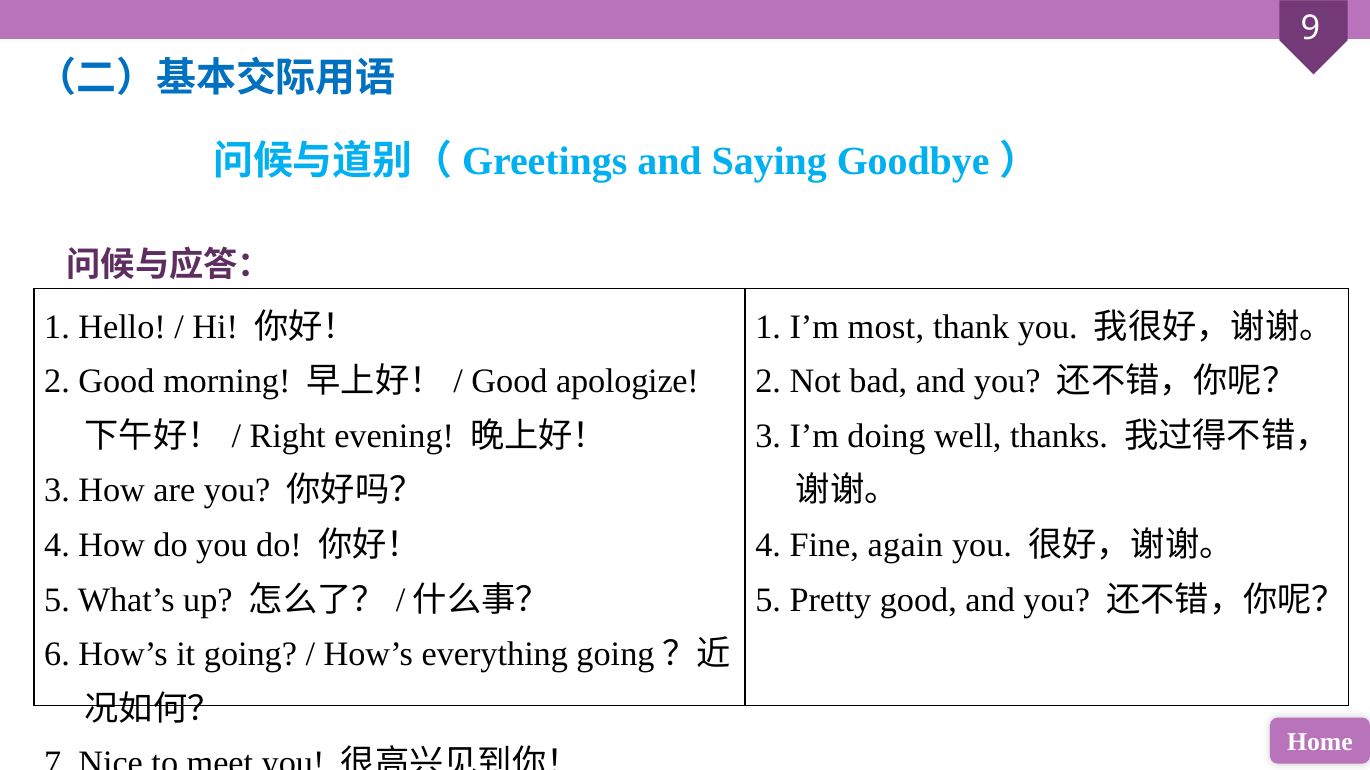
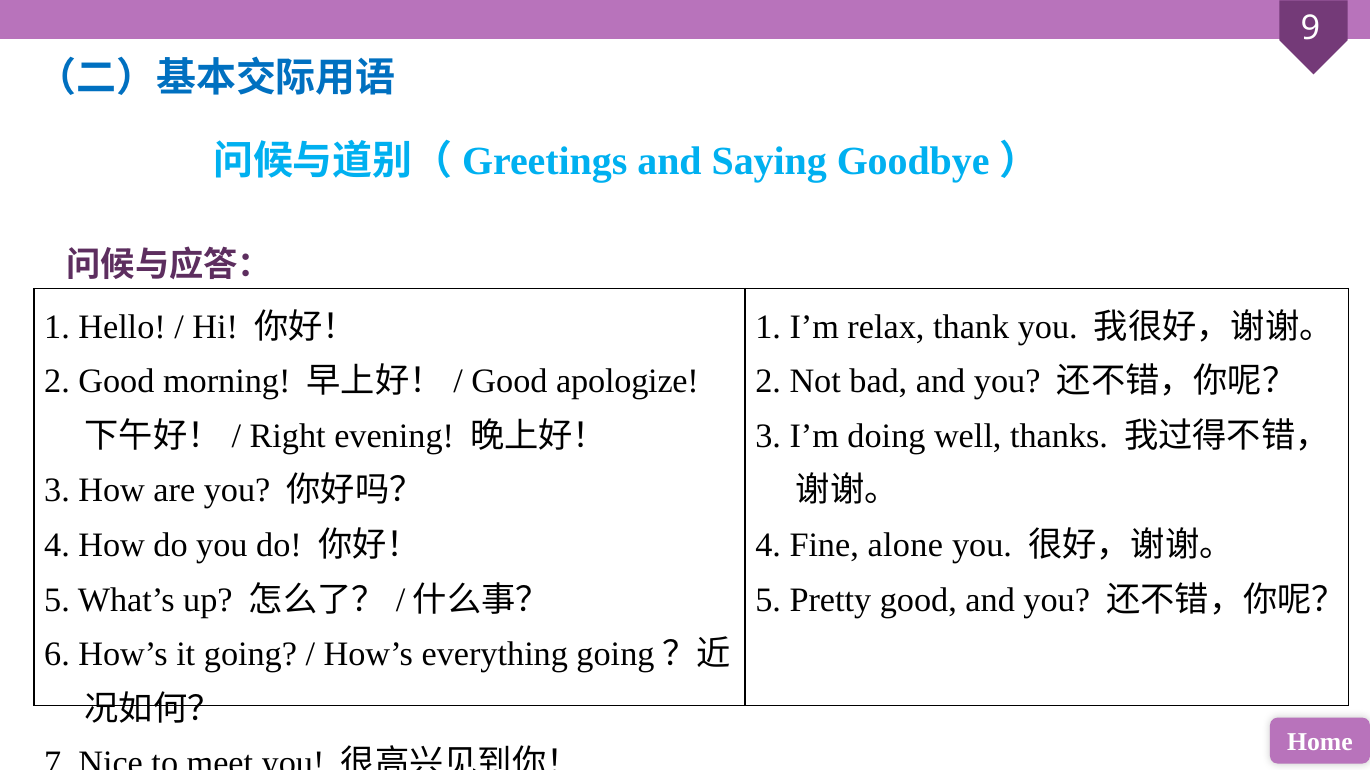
most: most -> relax
again: again -> alone
